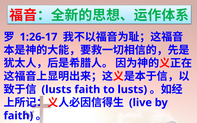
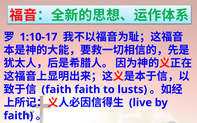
1:26-17: 1:26-17 -> 1:10-17
lusts at (57, 90): lusts -> faith
